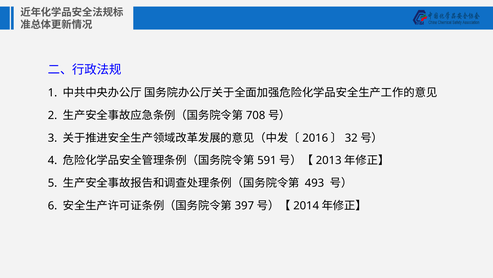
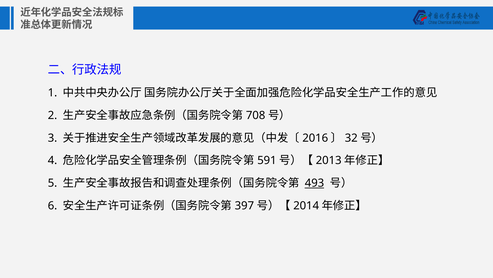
493 underline: none -> present
